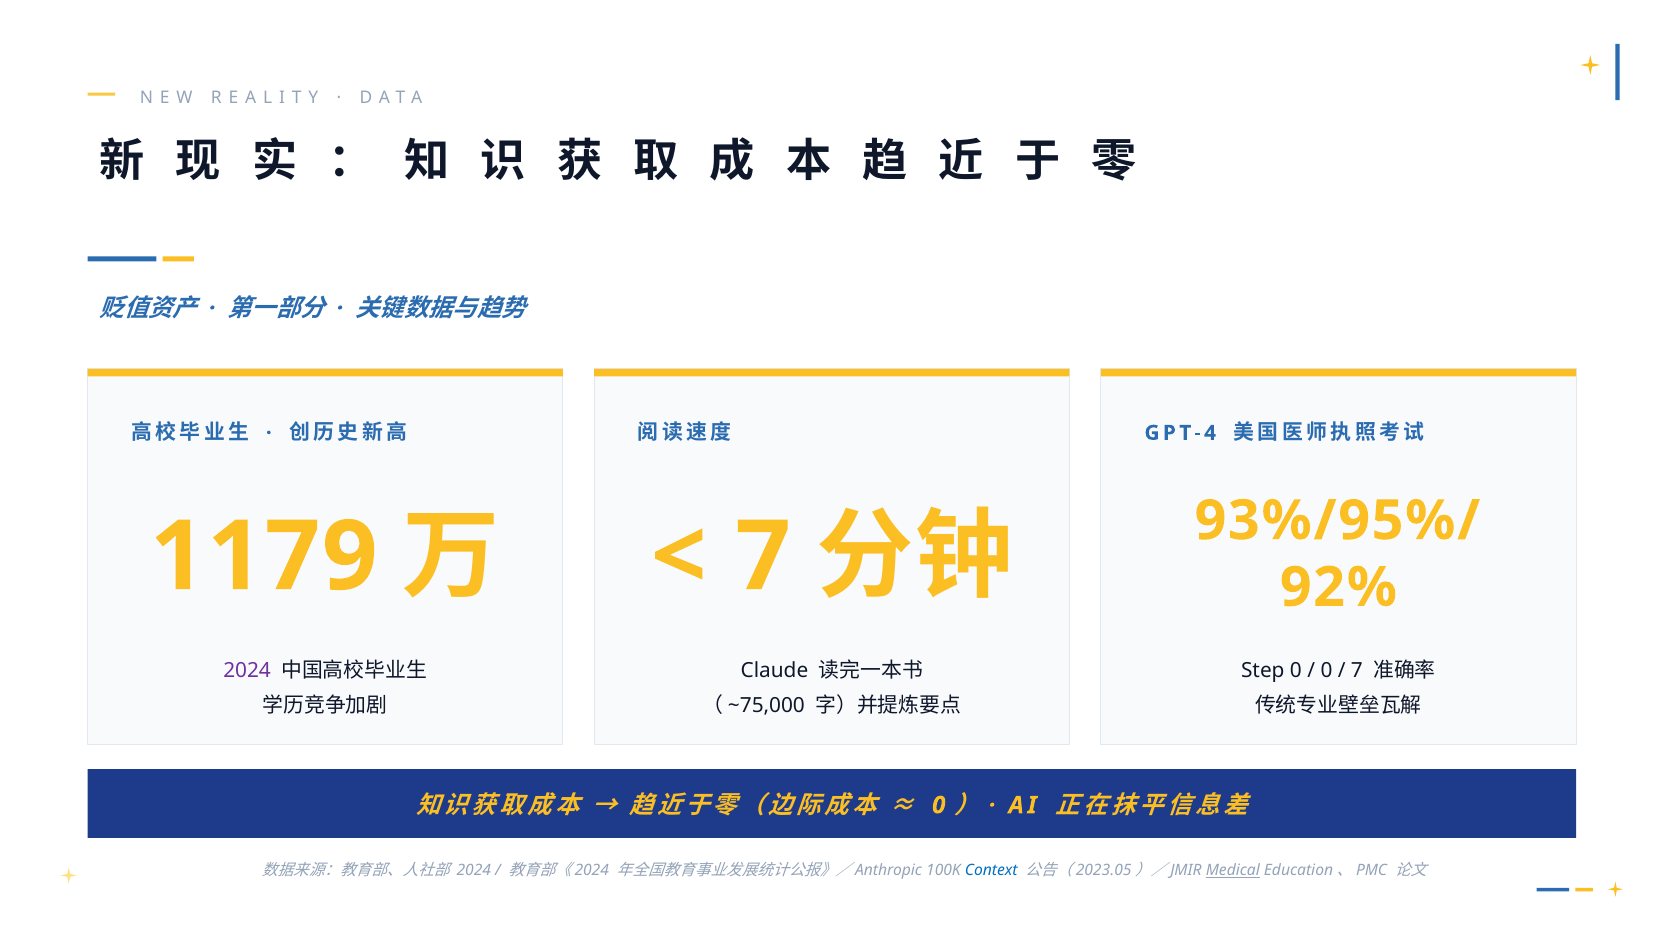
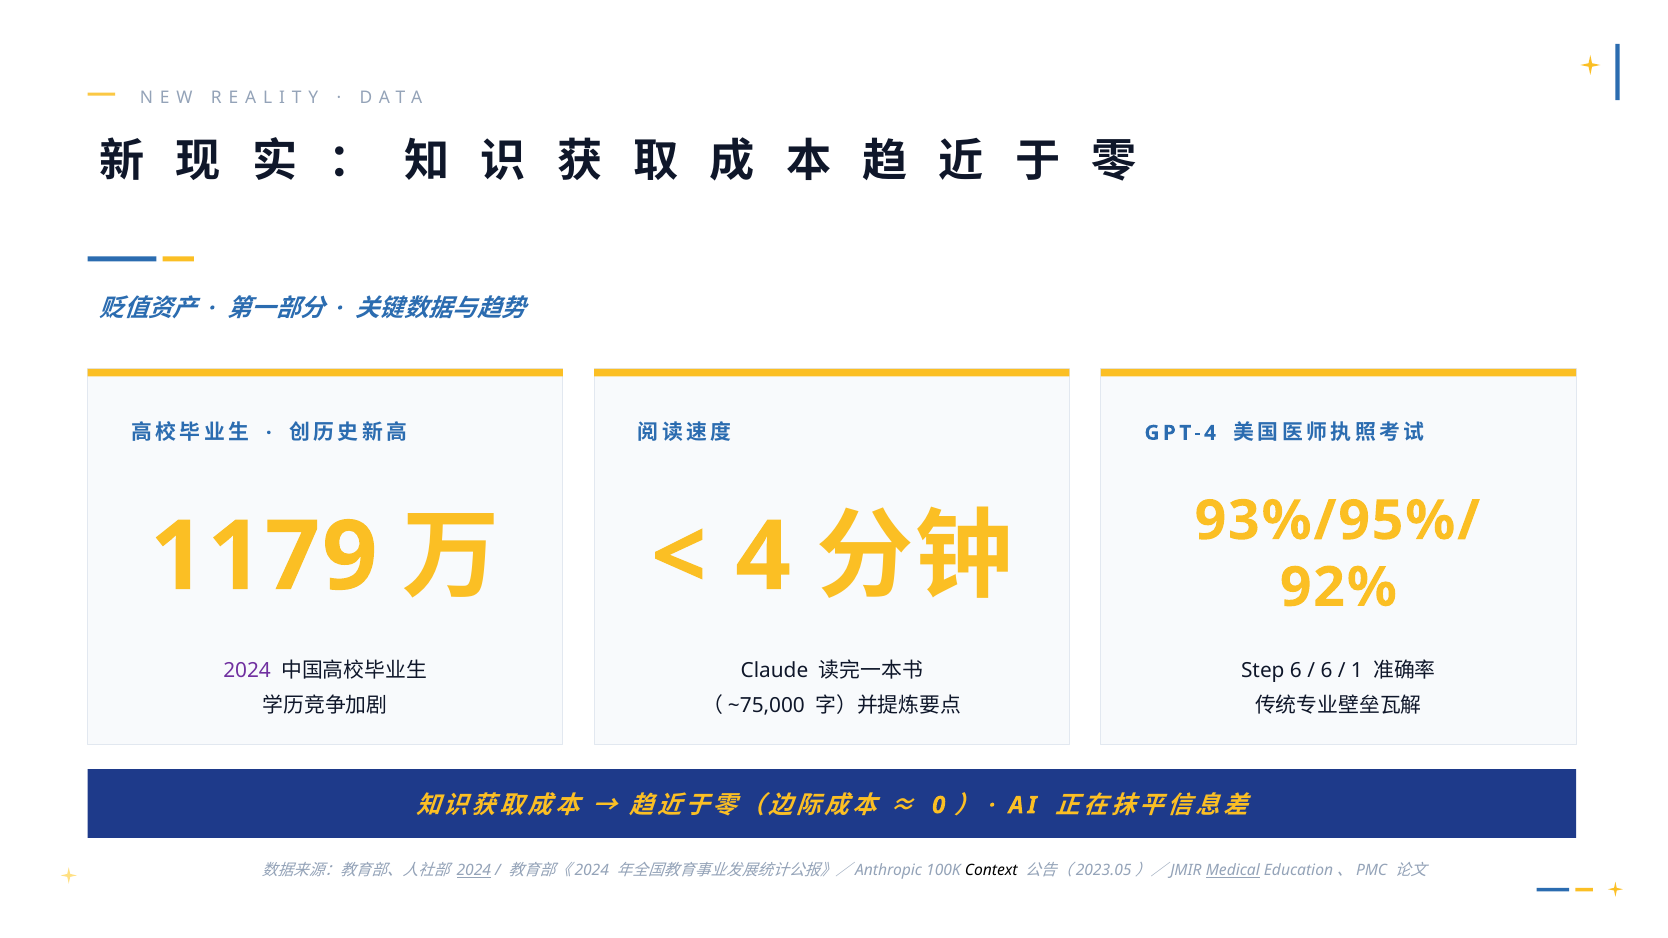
7 at (763, 557): 7 -> 4
Step 0: 0 -> 6
0 at (1326, 671): 0 -> 6
7 at (1357, 671): 7 -> 1
2024 at (474, 870) underline: none -> present
Context colour: blue -> black
